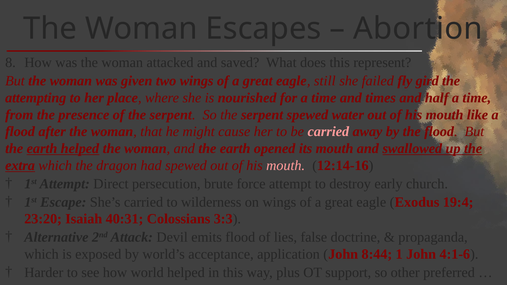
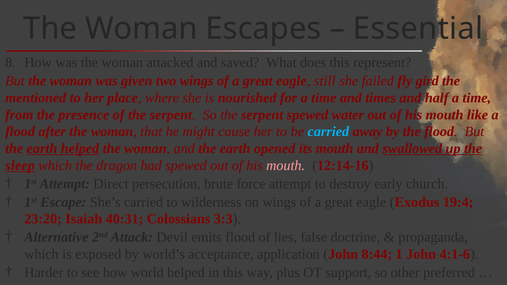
Abortion: Abortion -> Essential
attempting: attempting -> mentioned
carried at (328, 132) colour: pink -> light blue
extra: extra -> sleep
